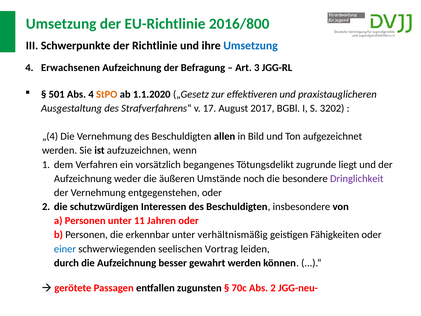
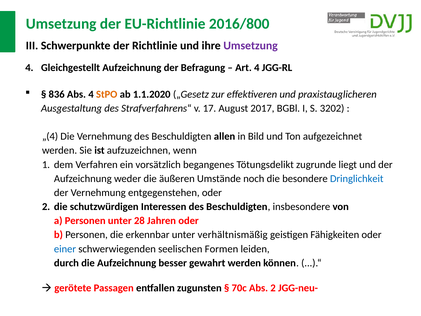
Umsetzung at (251, 46) colour: blue -> purple
Erwachsenen: Erwachsenen -> Gleichgestellt
Art 3: 3 -> 4
501: 501 -> 836
Dringlichkeit colour: purple -> blue
11: 11 -> 28
Vortrag: Vortrag -> Formen
